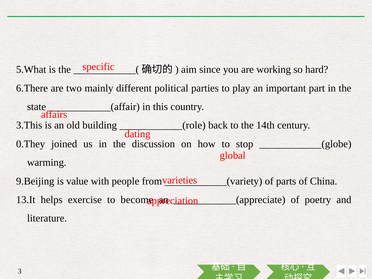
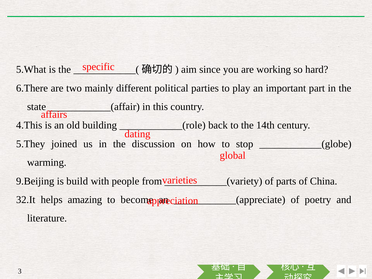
3.This: 3.This -> 4.This
0.They: 0.They -> 5.They
value: value -> build
13.It: 13.It -> 32.It
exercise: exercise -> amazing
